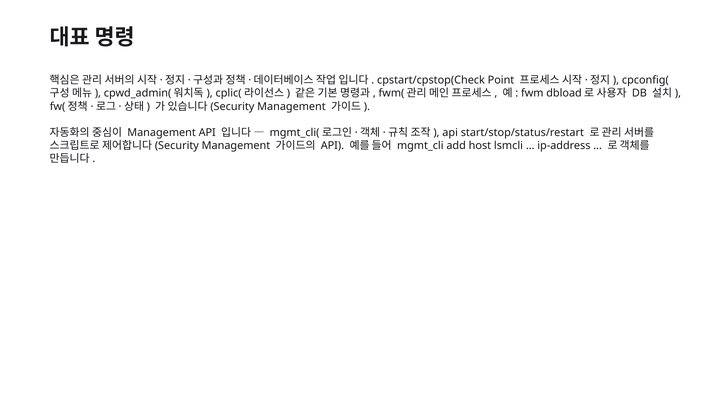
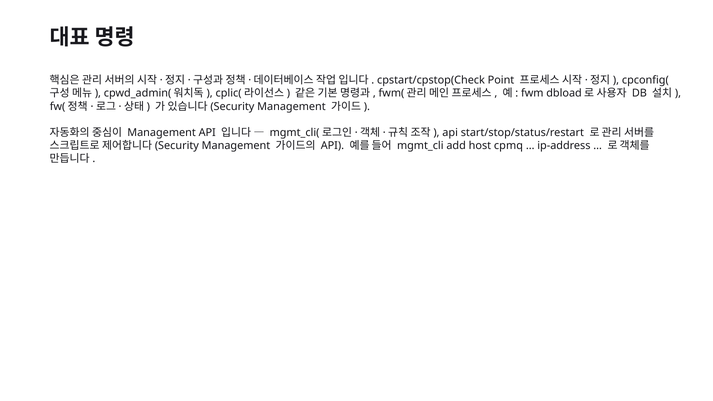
lsmcli: lsmcli -> cpmq
